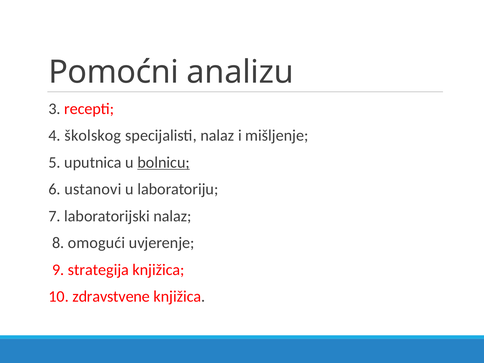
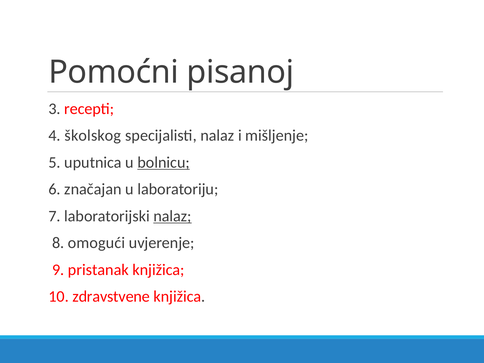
analizu: analizu -> pisanoj
ustanovi: ustanovi -> značajan
nalaz at (173, 216) underline: none -> present
strategija: strategija -> pristanak
